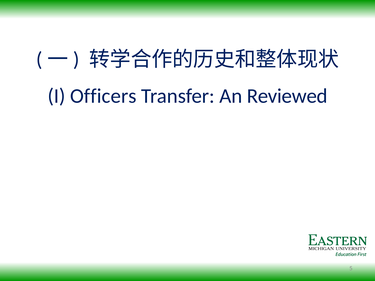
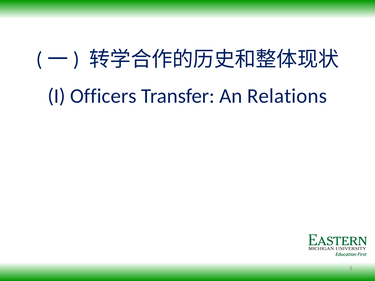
Reviewed: Reviewed -> Relations
